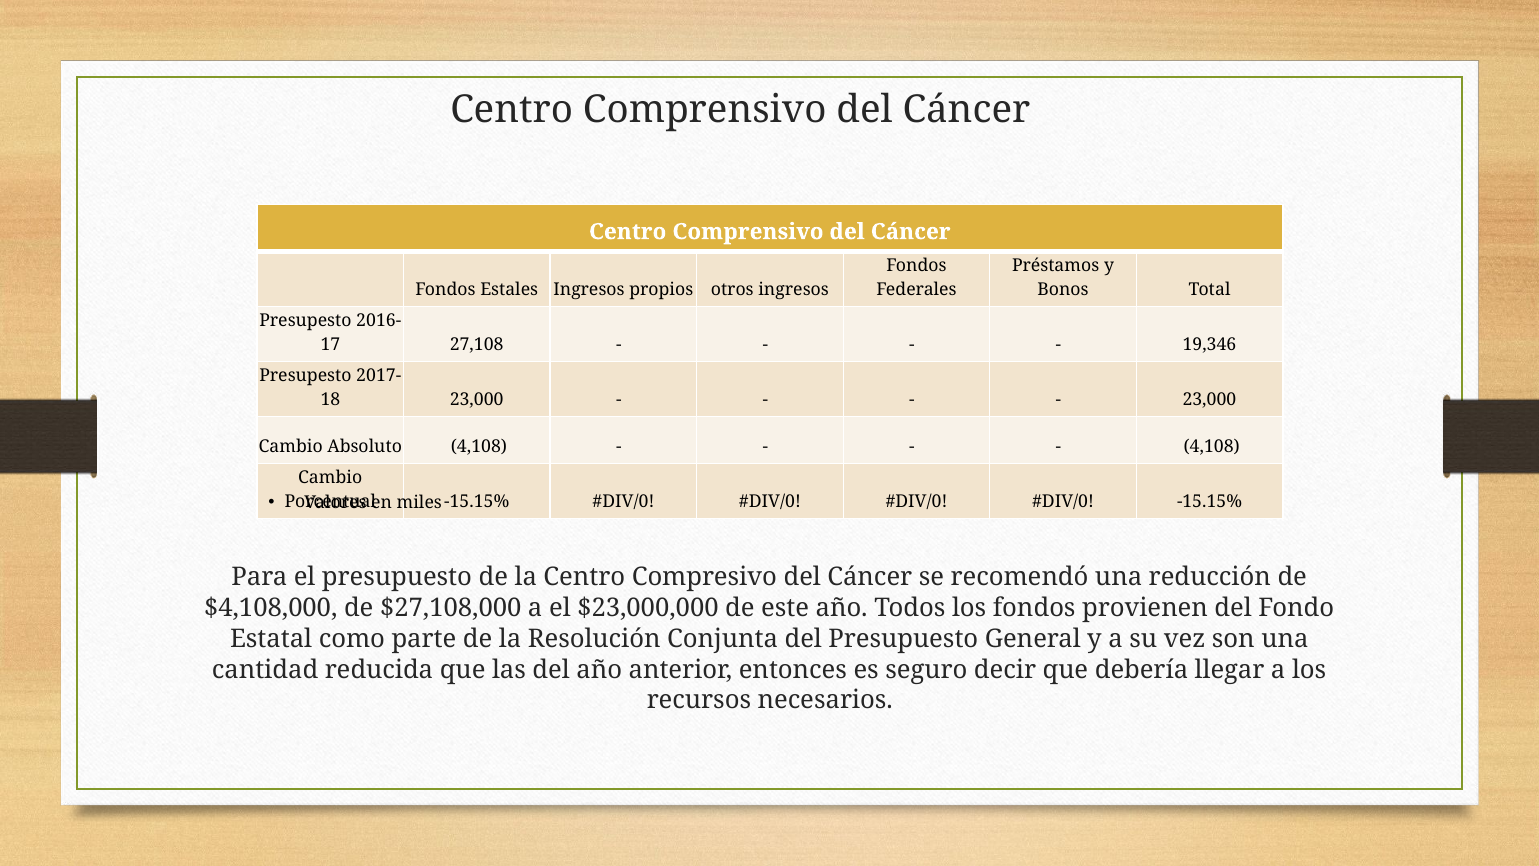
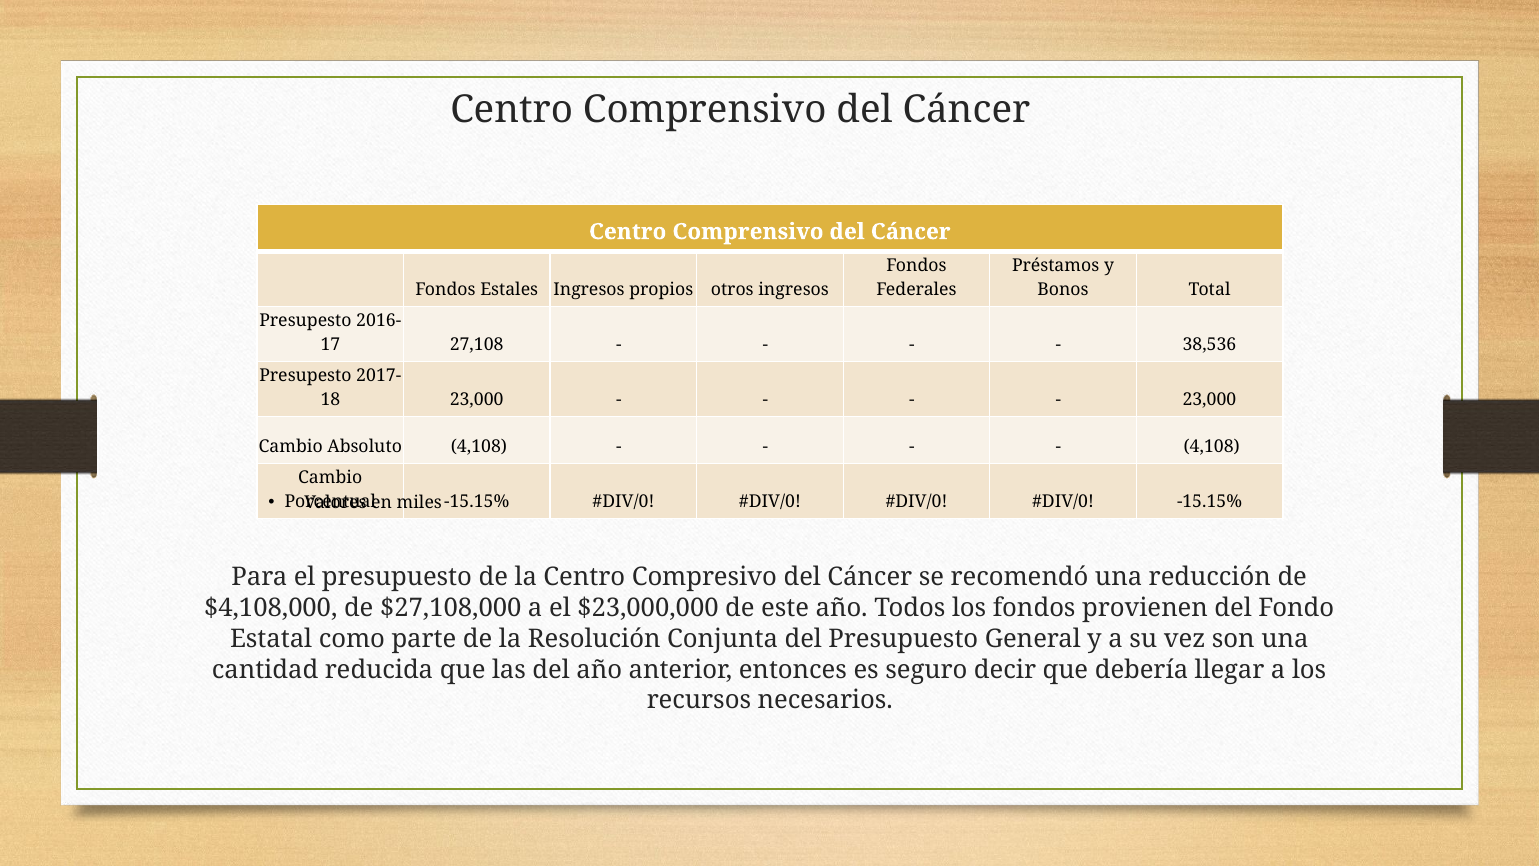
19,346: 19,346 -> 38,536
